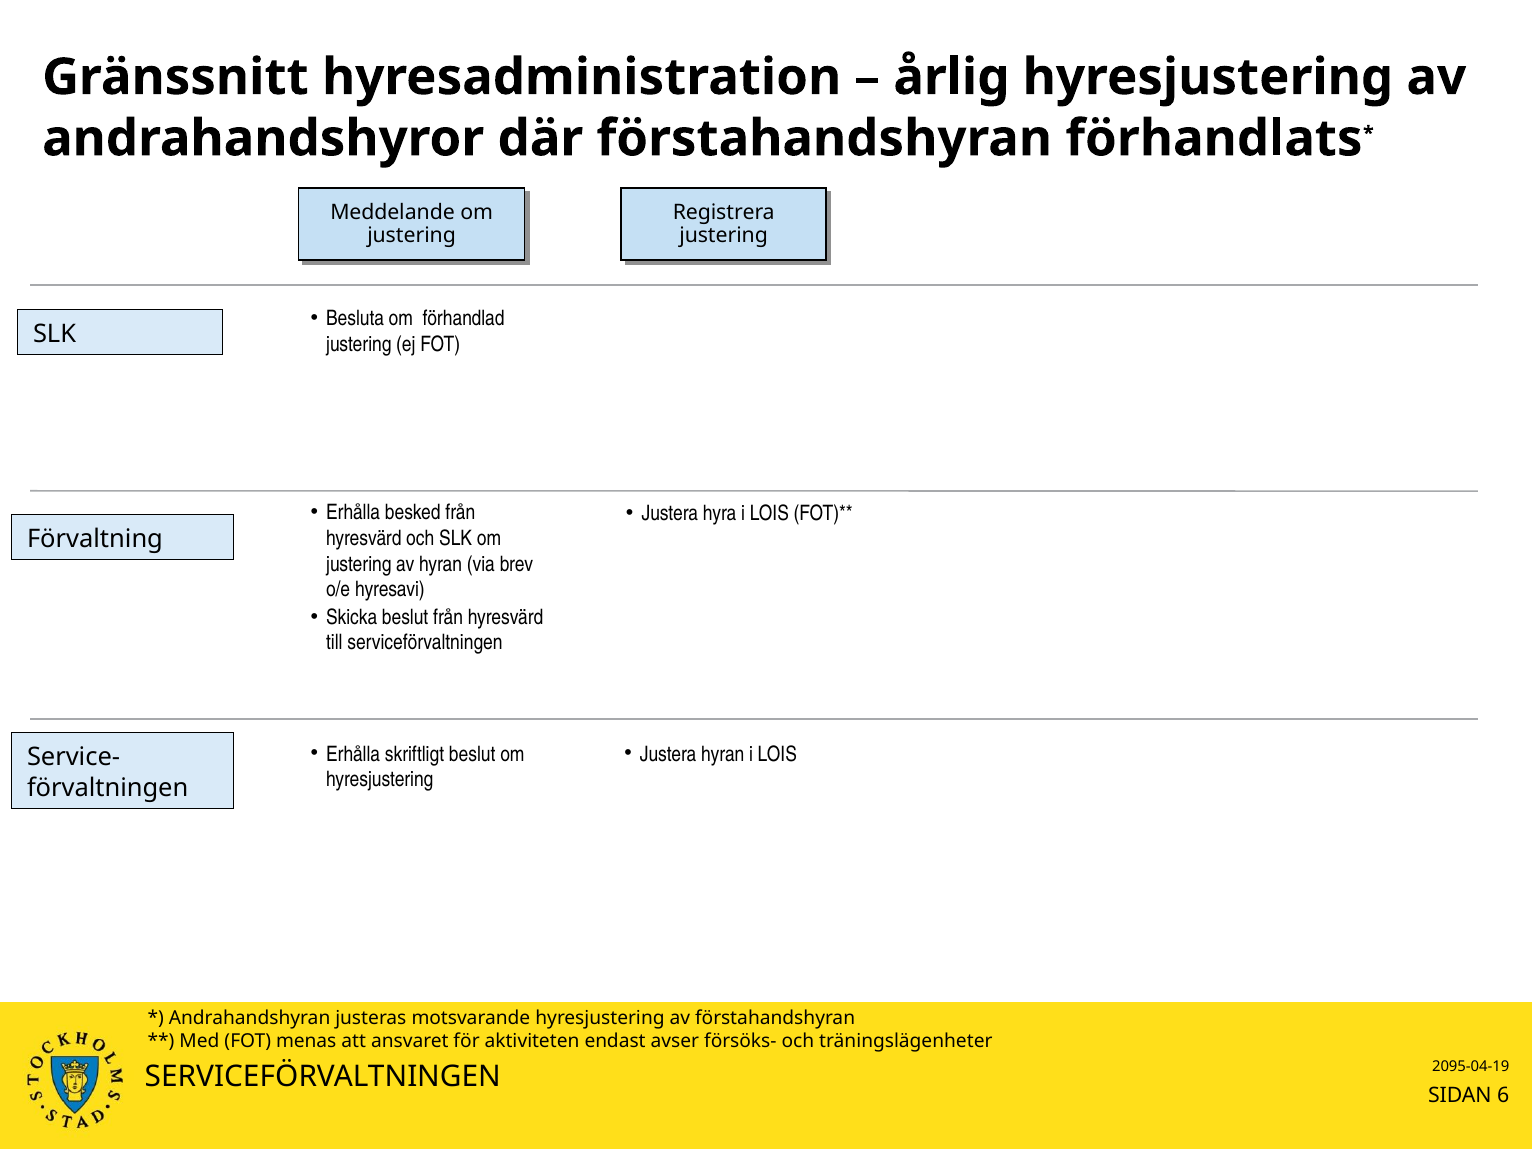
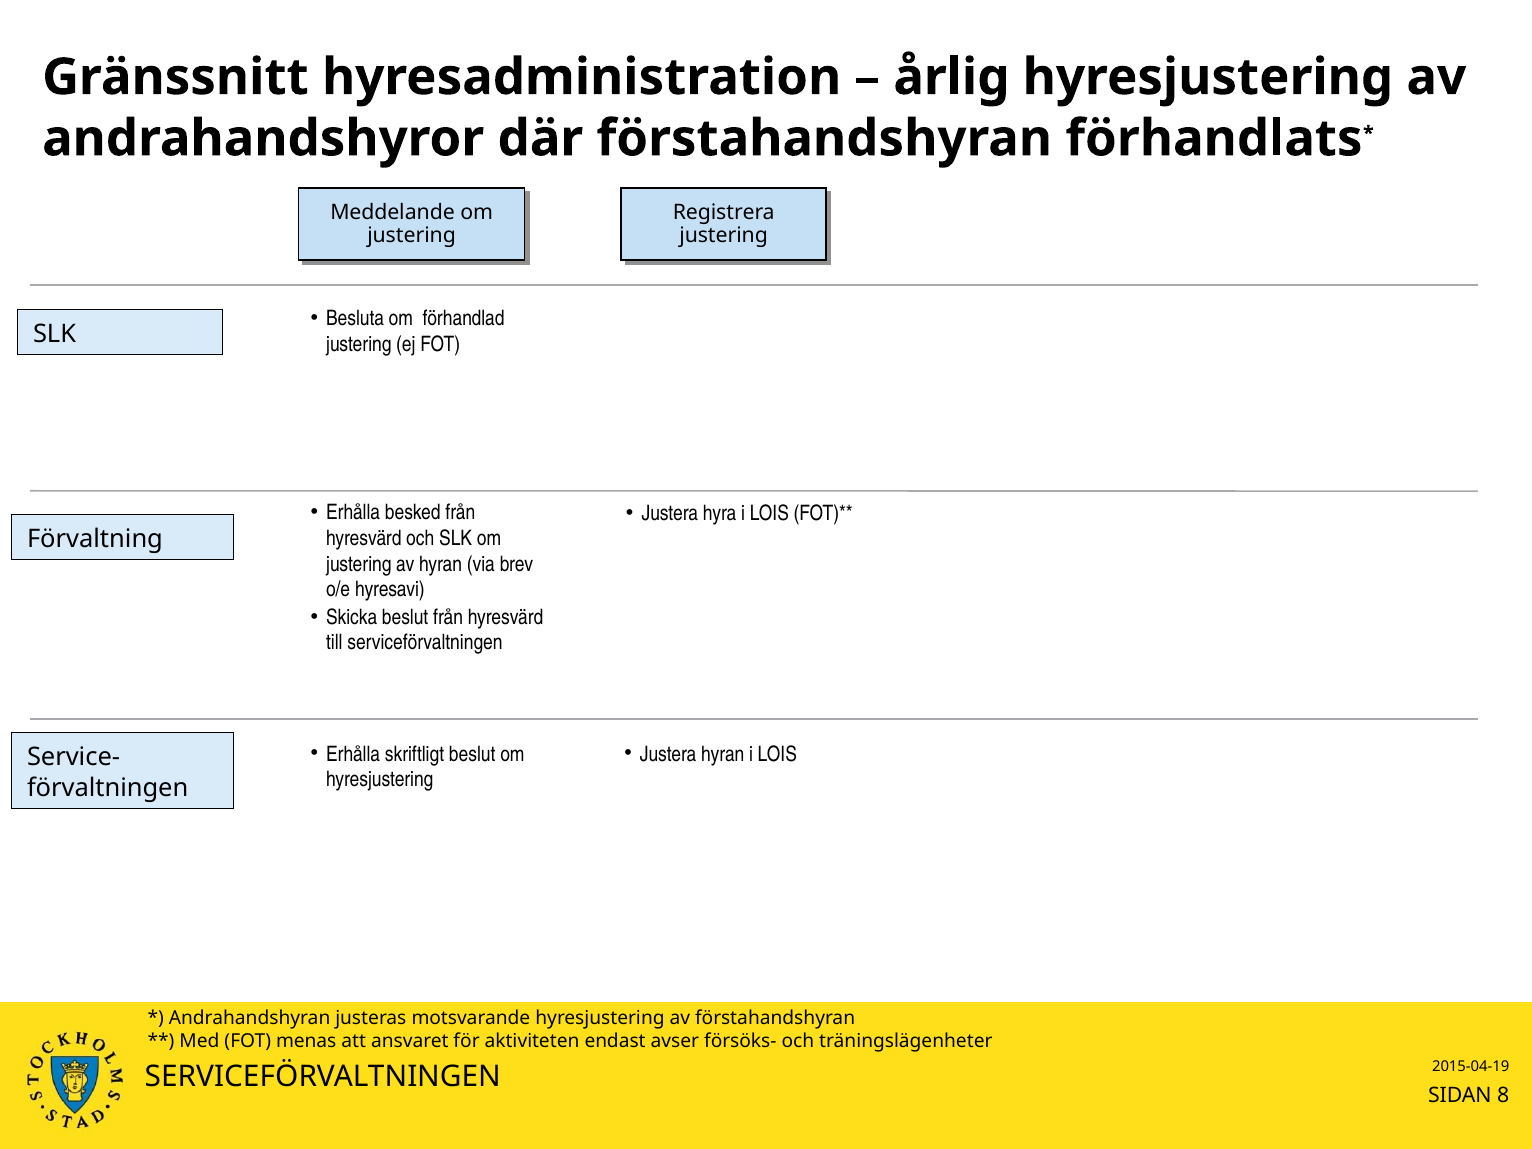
2095-04-19: 2095-04-19 -> 2015-04-19
6: 6 -> 8
